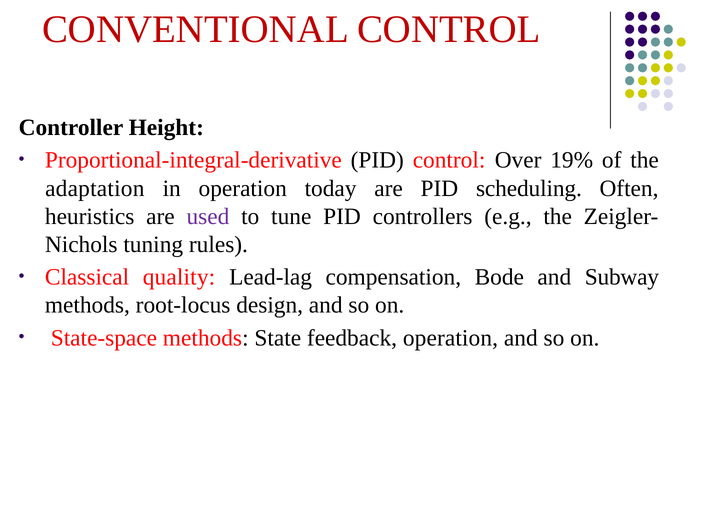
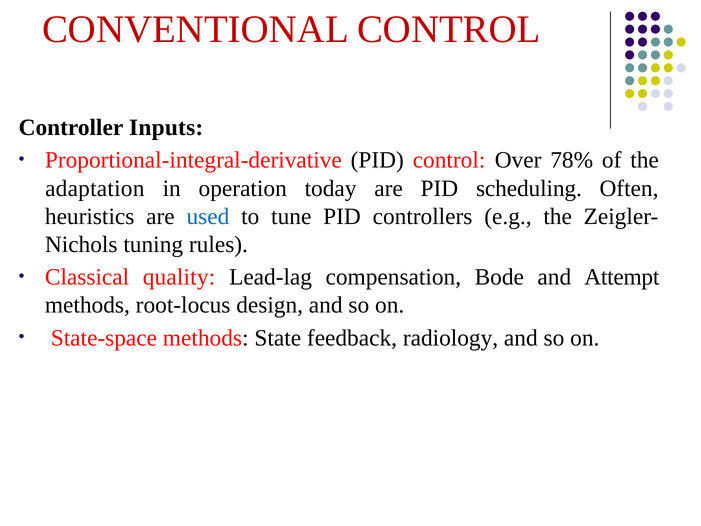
Height: Height -> Inputs
19%: 19% -> 78%
used colour: purple -> blue
Subway: Subway -> Attempt
feedback operation: operation -> radiology
